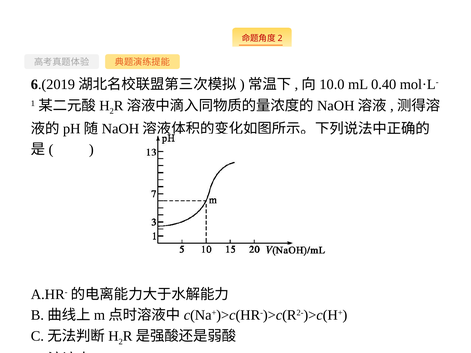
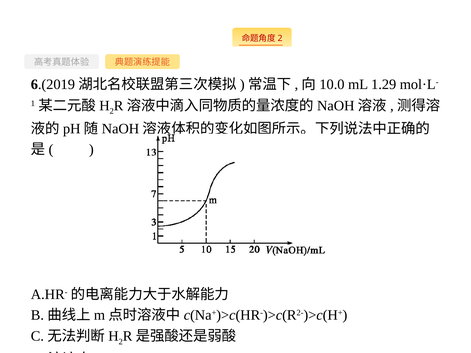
0.40: 0.40 -> 1.29
